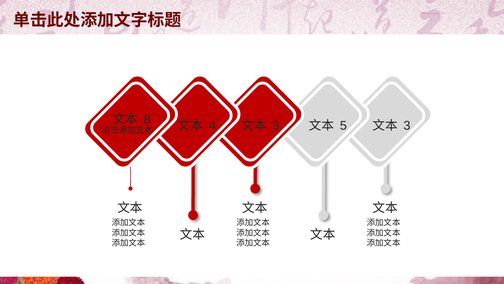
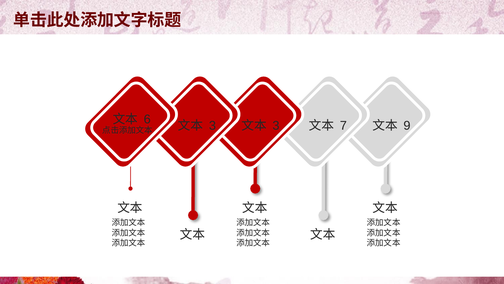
8: 8 -> 6
4 at (212, 125): 4 -> 3
5: 5 -> 7
3 at (407, 125): 3 -> 9
